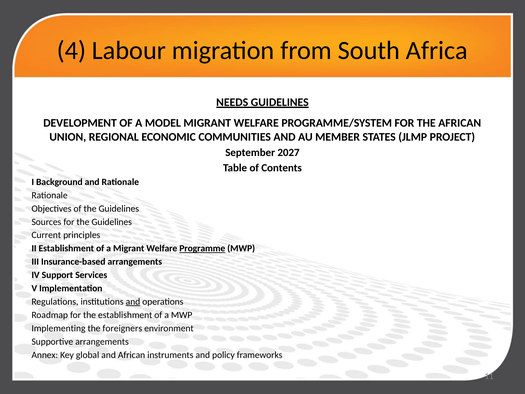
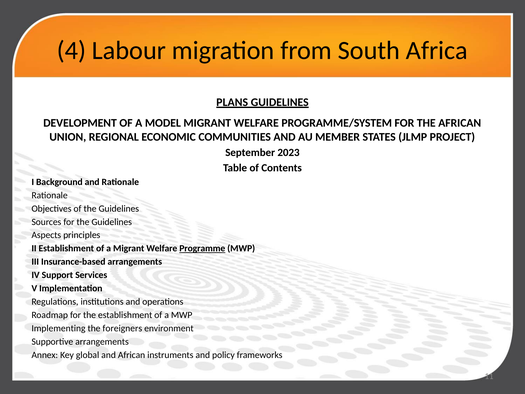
NEEDS: NEEDS -> PLANS
2027: 2027 -> 2023
Current: Current -> Aspects
and at (133, 301) underline: present -> none
